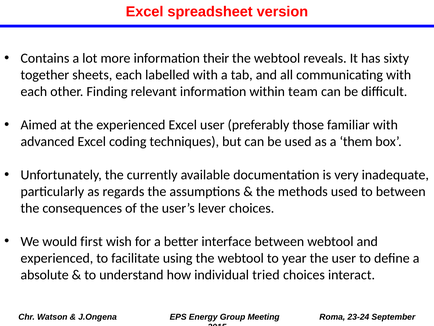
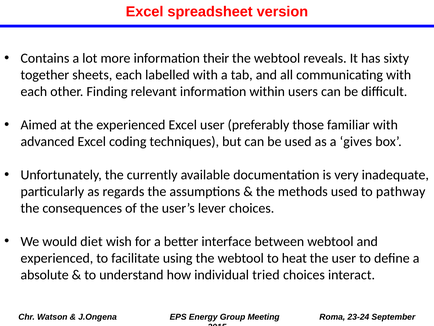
team: team -> users
them: them -> gives
to between: between -> pathway
first: first -> diet
year: year -> heat
